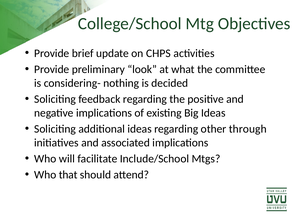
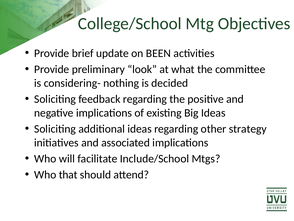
CHPS: CHPS -> BEEN
through: through -> strategy
